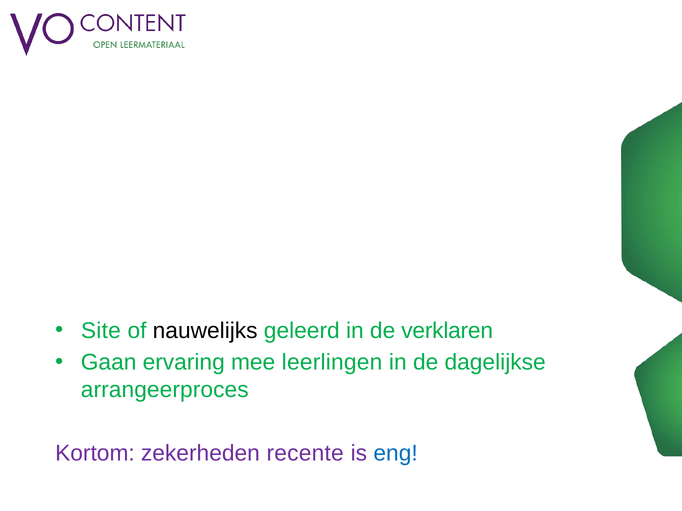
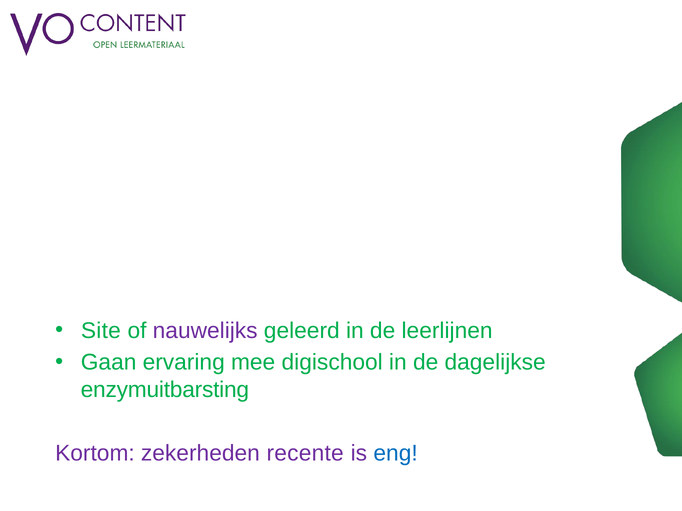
nauwelijks colour: black -> purple
verklaren: verklaren -> leerlijnen
leerlingen: leerlingen -> digischool
arrangeerproces: arrangeerproces -> enzymuitbarsting
